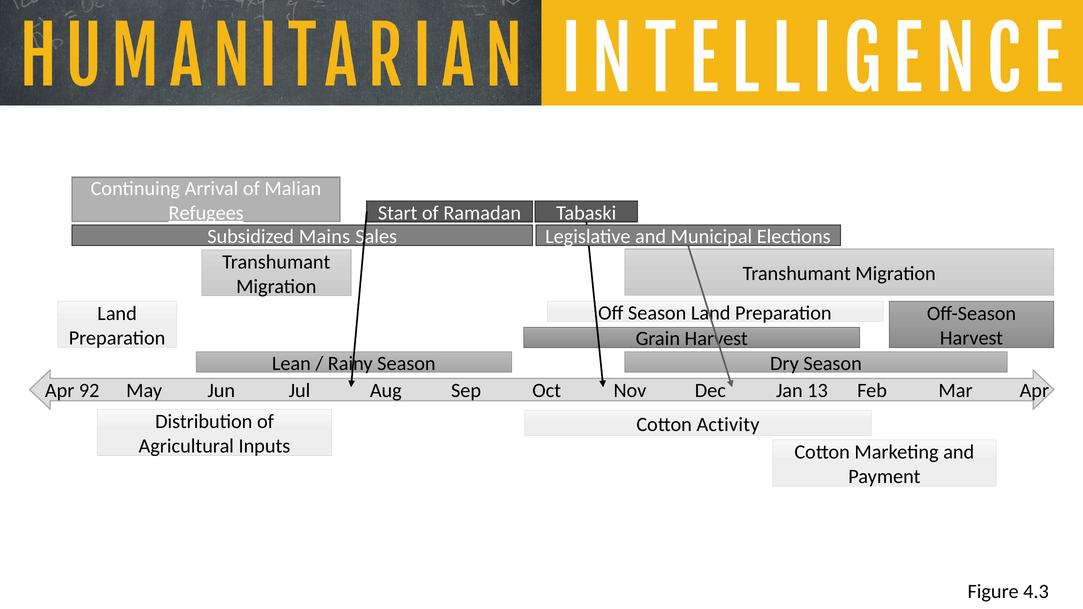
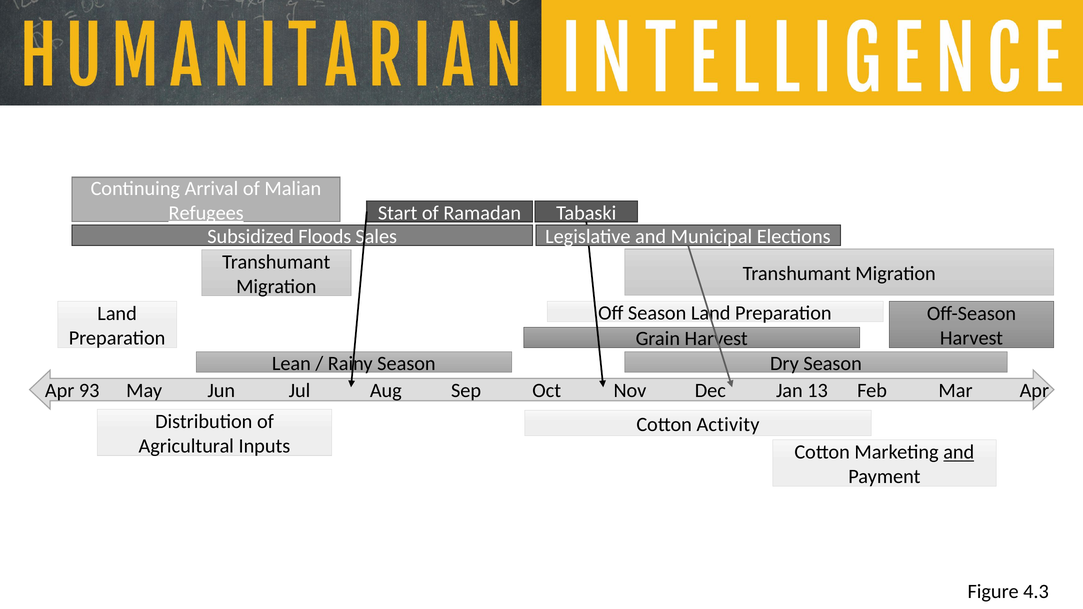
Mains: Mains -> Floods
92: 92 -> 93
and at (959, 452) underline: none -> present
